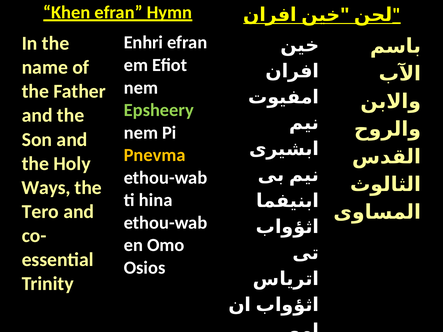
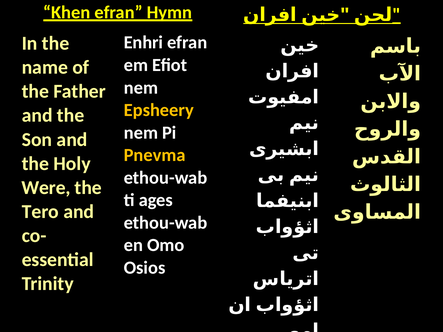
Epsheery colour: light green -> yellow
Ways: Ways -> Were
hina: hina -> ages
